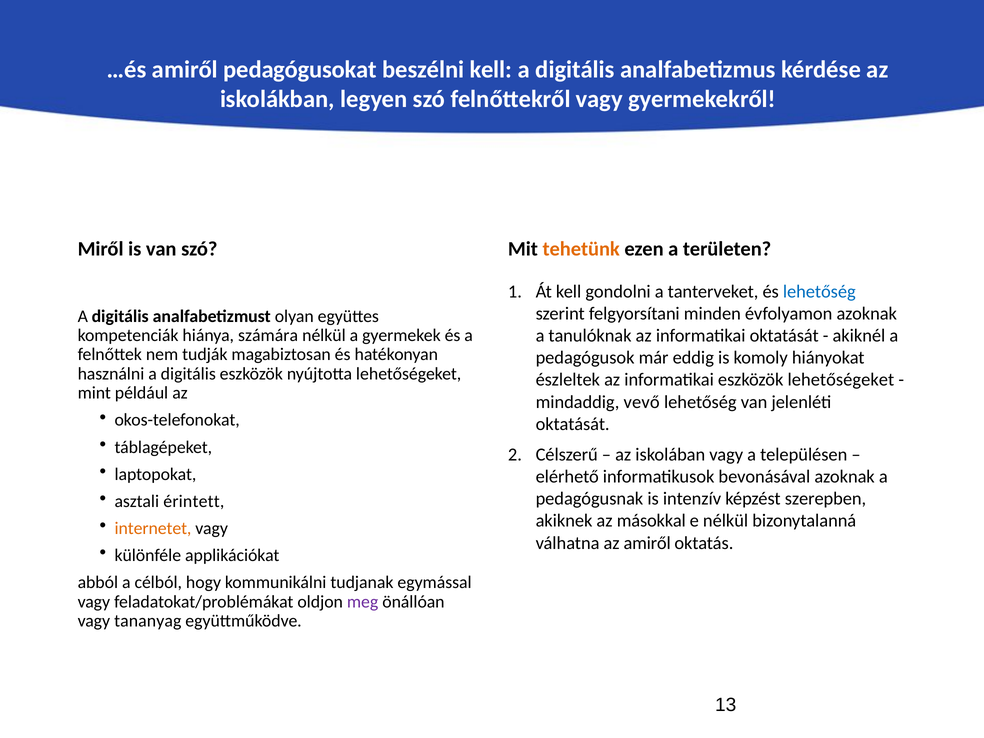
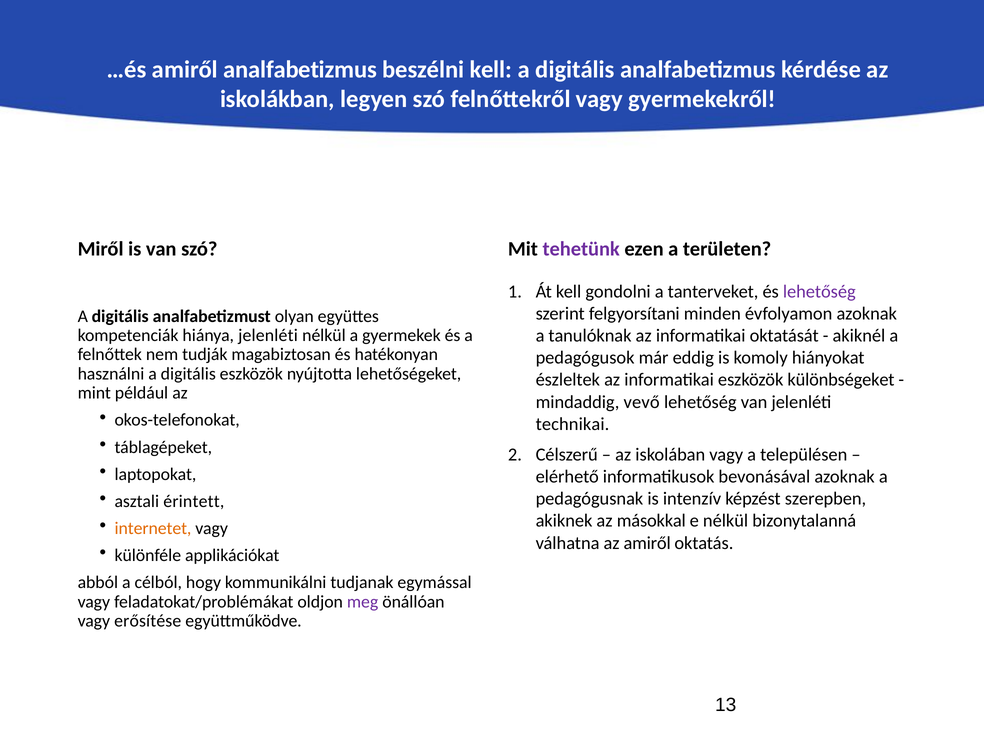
amiről pedagógusokat: pedagógusokat -> analfabetizmus
tehetünk colour: orange -> purple
lehetőség at (819, 292) colour: blue -> purple
hiánya számára: számára -> jelenléti
eszközök lehetőségeket: lehetőségeket -> különbségeket
oktatását at (573, 424): oktatását -> technikai
tananyag: tananyag -> erősítése
